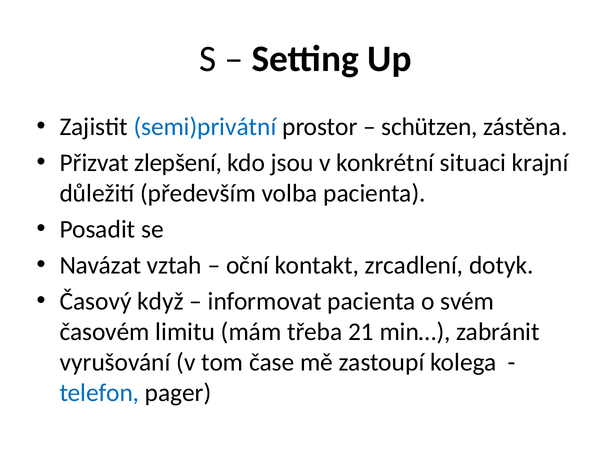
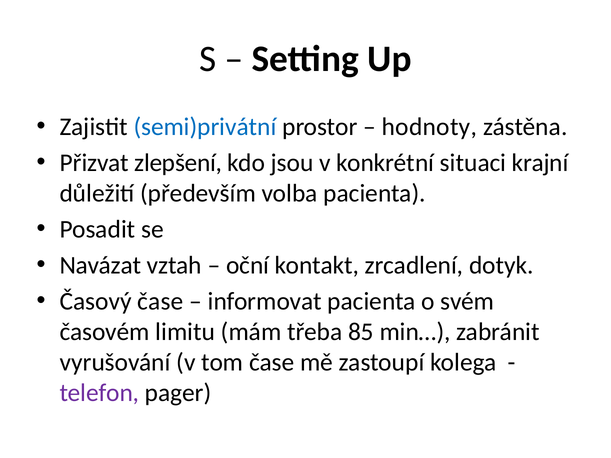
schützen: schützen -> hodnoty
Časový když: když -> čase
21: 21 -> 85
telefon colour: blue -> purple
